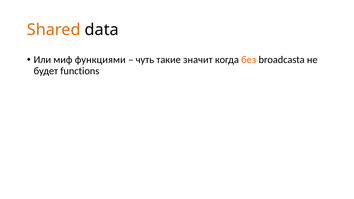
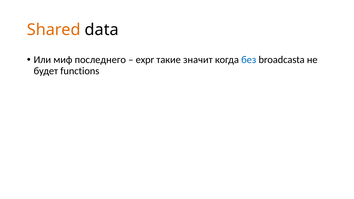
функциями: функциями -> последнего
чуть: чуть -> expr
без colour: orange -> blue
